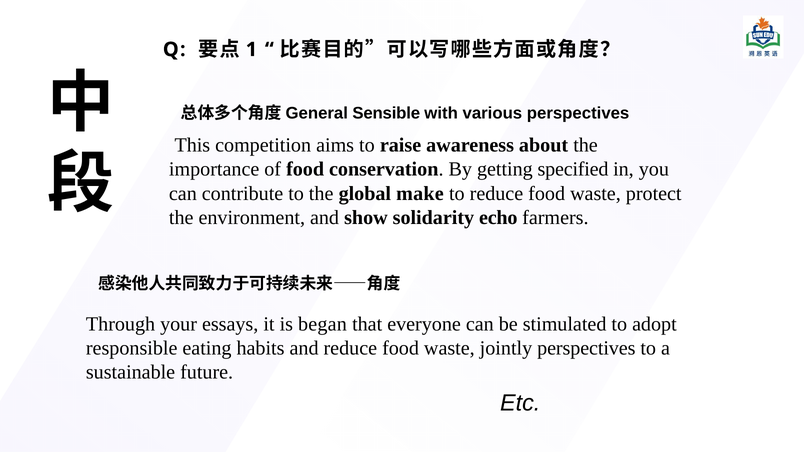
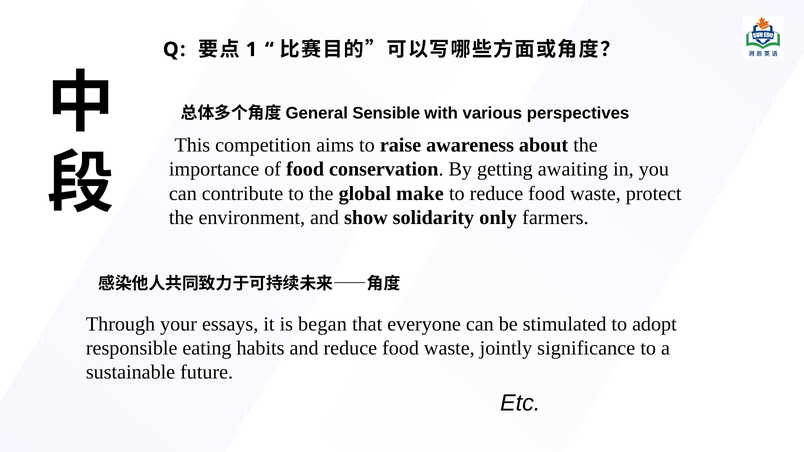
specified: specified -> awaiting
echo: echo -> only
jointly perspectives: perspectives -> significance
